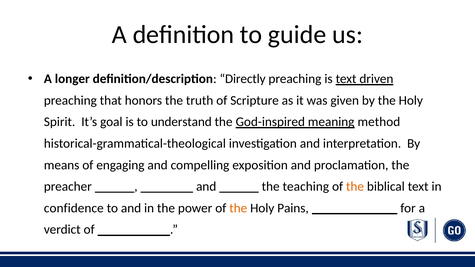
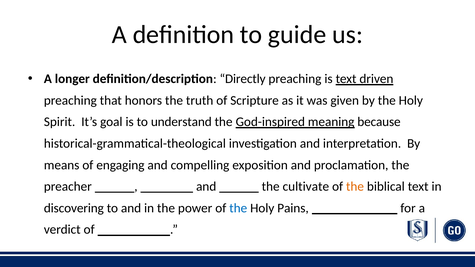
method: method -> because
teaching: teaching -> cultivate
confidence: confidence -> discovering
the at (238, 208) colour: orange -> blue
